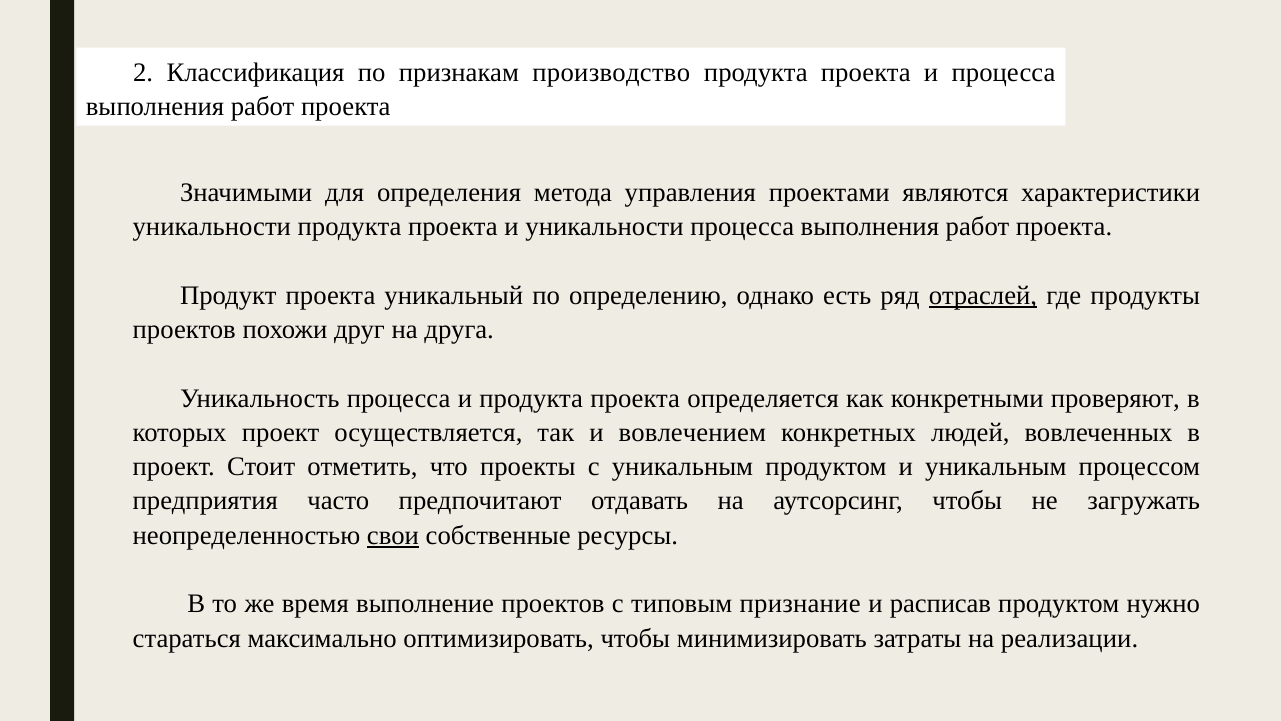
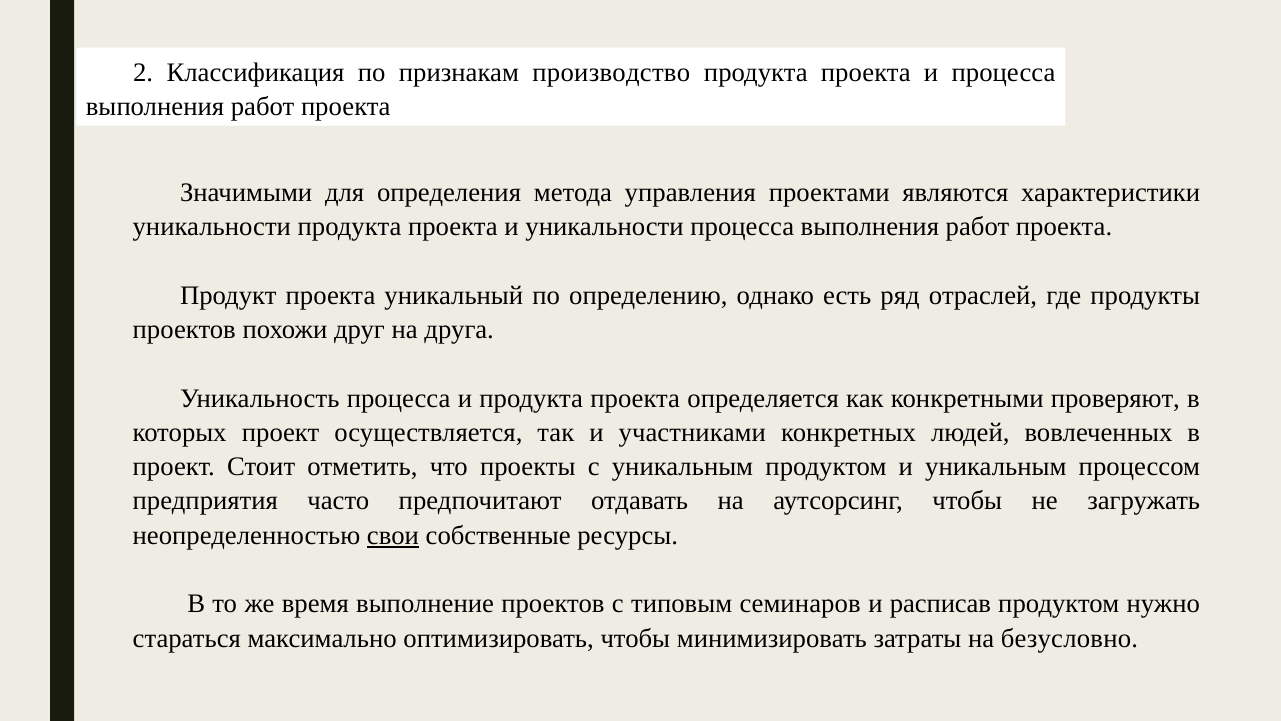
отраслей underline: present -> none
вовлечением: вовлечением -> участниками
признание: признание -> семинаров
реализации: реализации -> безусловно
